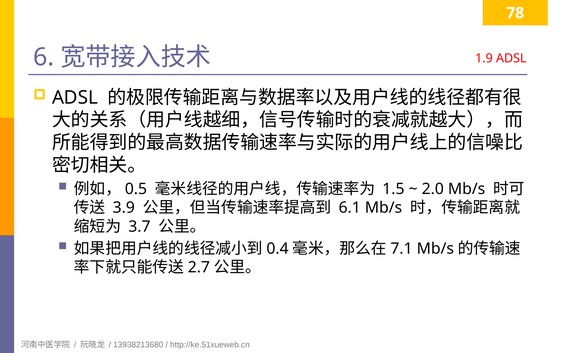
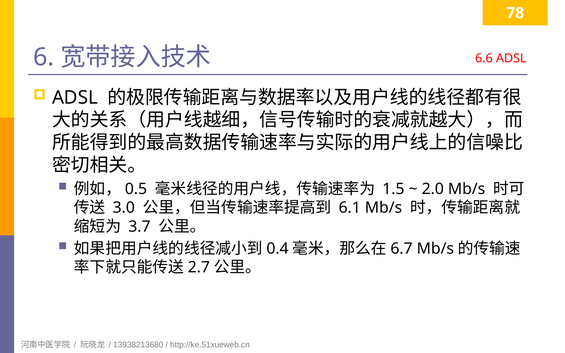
1.9: 1.9 -> 6.6
3.9: 3.9 -> 3.0
7.1: 7.1 -> 6.7
